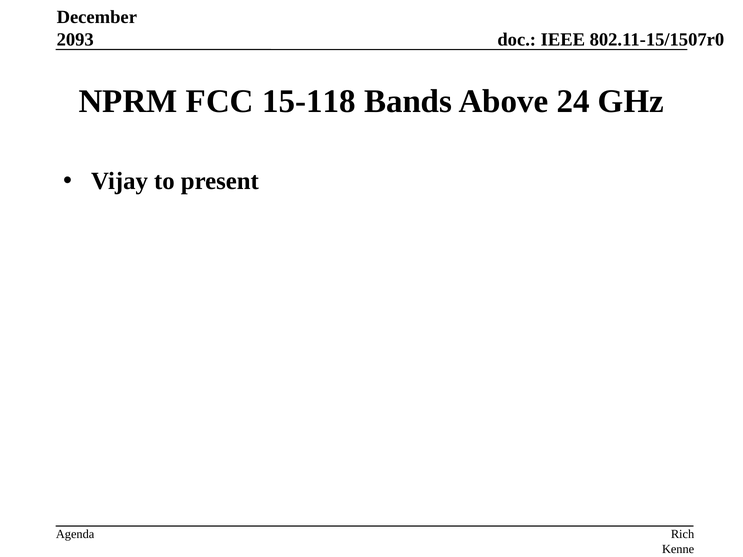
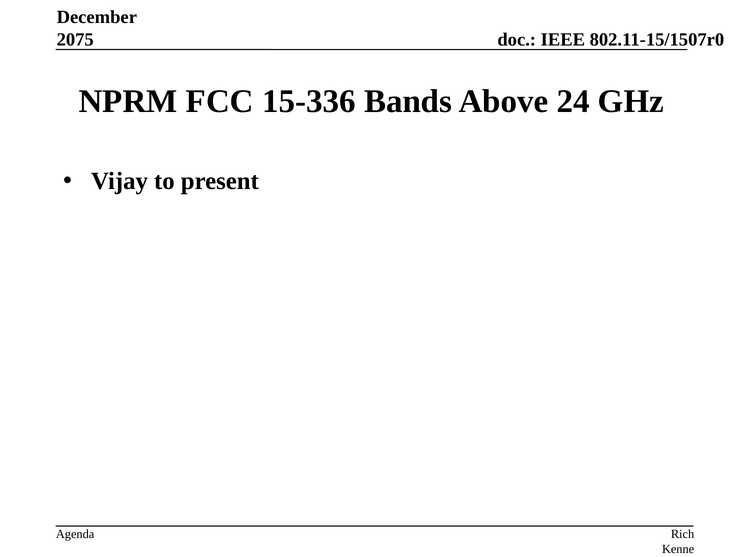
2093: 2093 -> 2075
15-118: 15-118 -> 15-336
